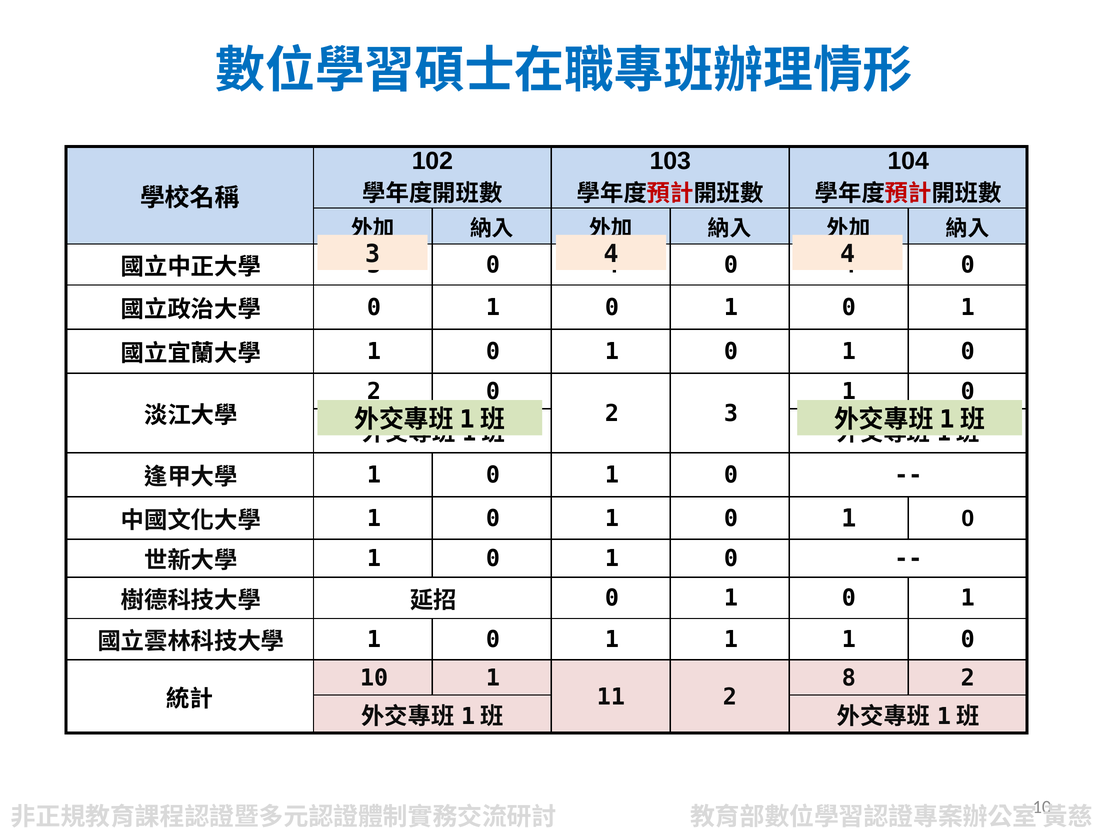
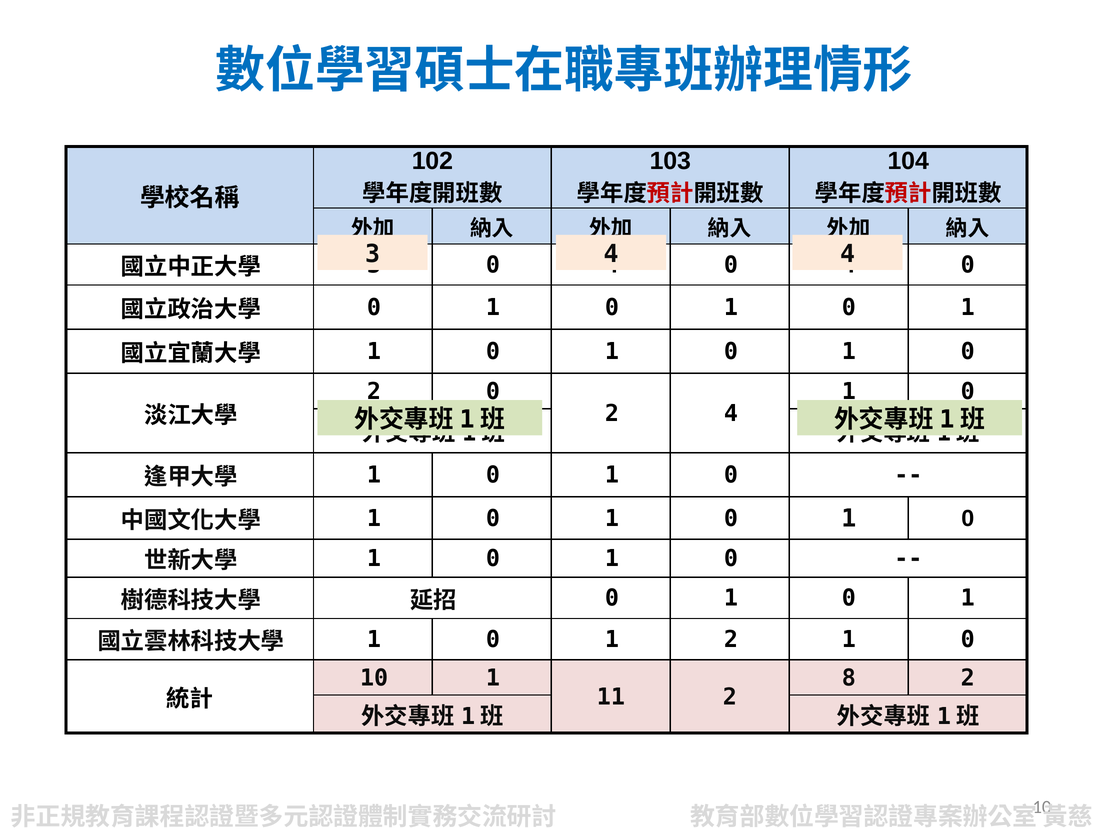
2 3: 3 -> 4
0 1 1: 1 -> 2
